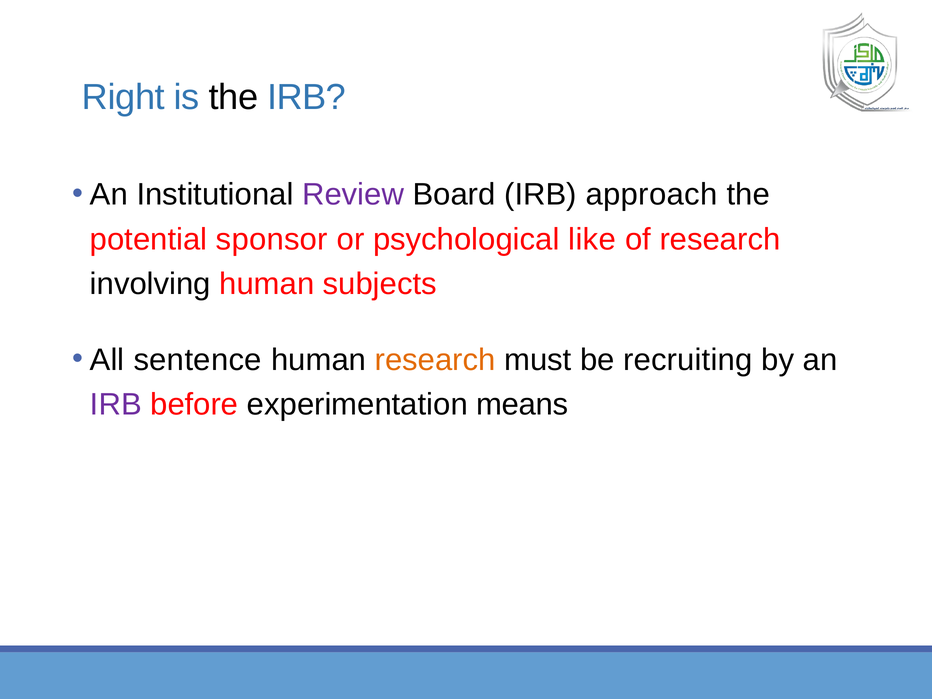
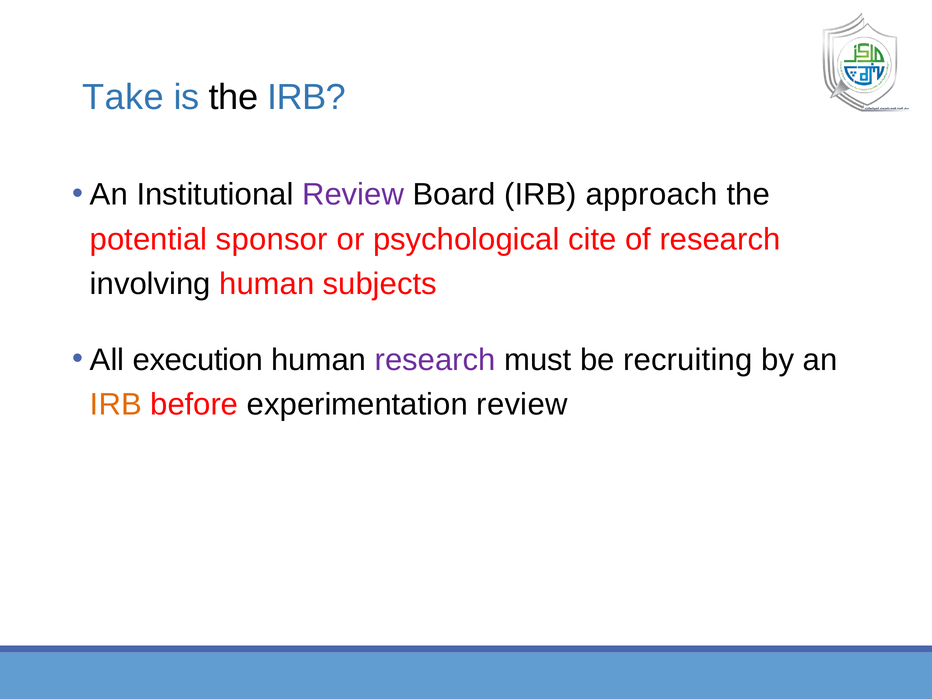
Right: Right -> Take
like: like -> cite
sentence: sentence -> execution
research at (435, 360) colour: orange -> purple
IRB at (116, 405) colour: purple -> orange
experimentation means: means -> review
